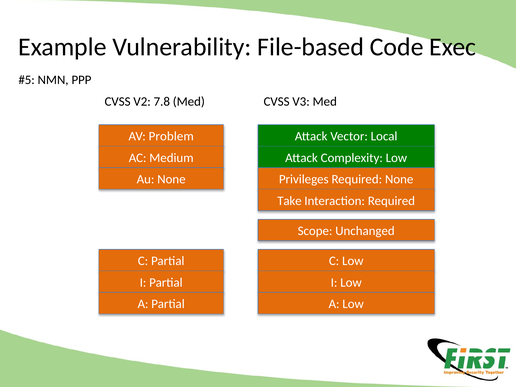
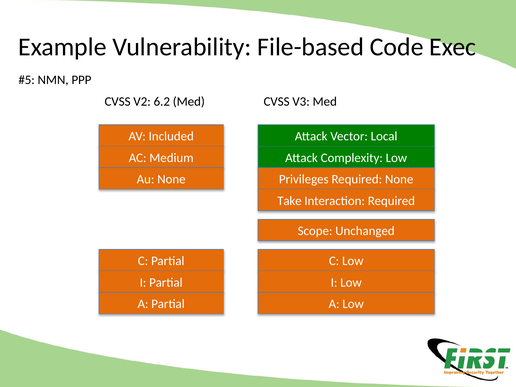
7.8: 7.8 -> 6.2
Problem: Problem -> Included
